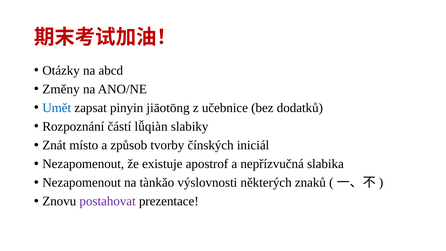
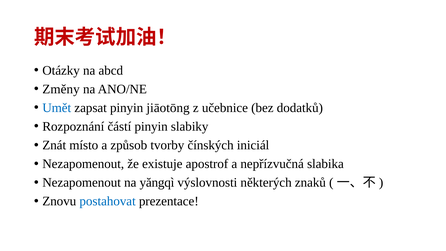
částí lǚqiàn: lǚqiàn -> pinyin
tànkăo: tànkăo -> yăngqì
postahovat colour: purple -> blue
